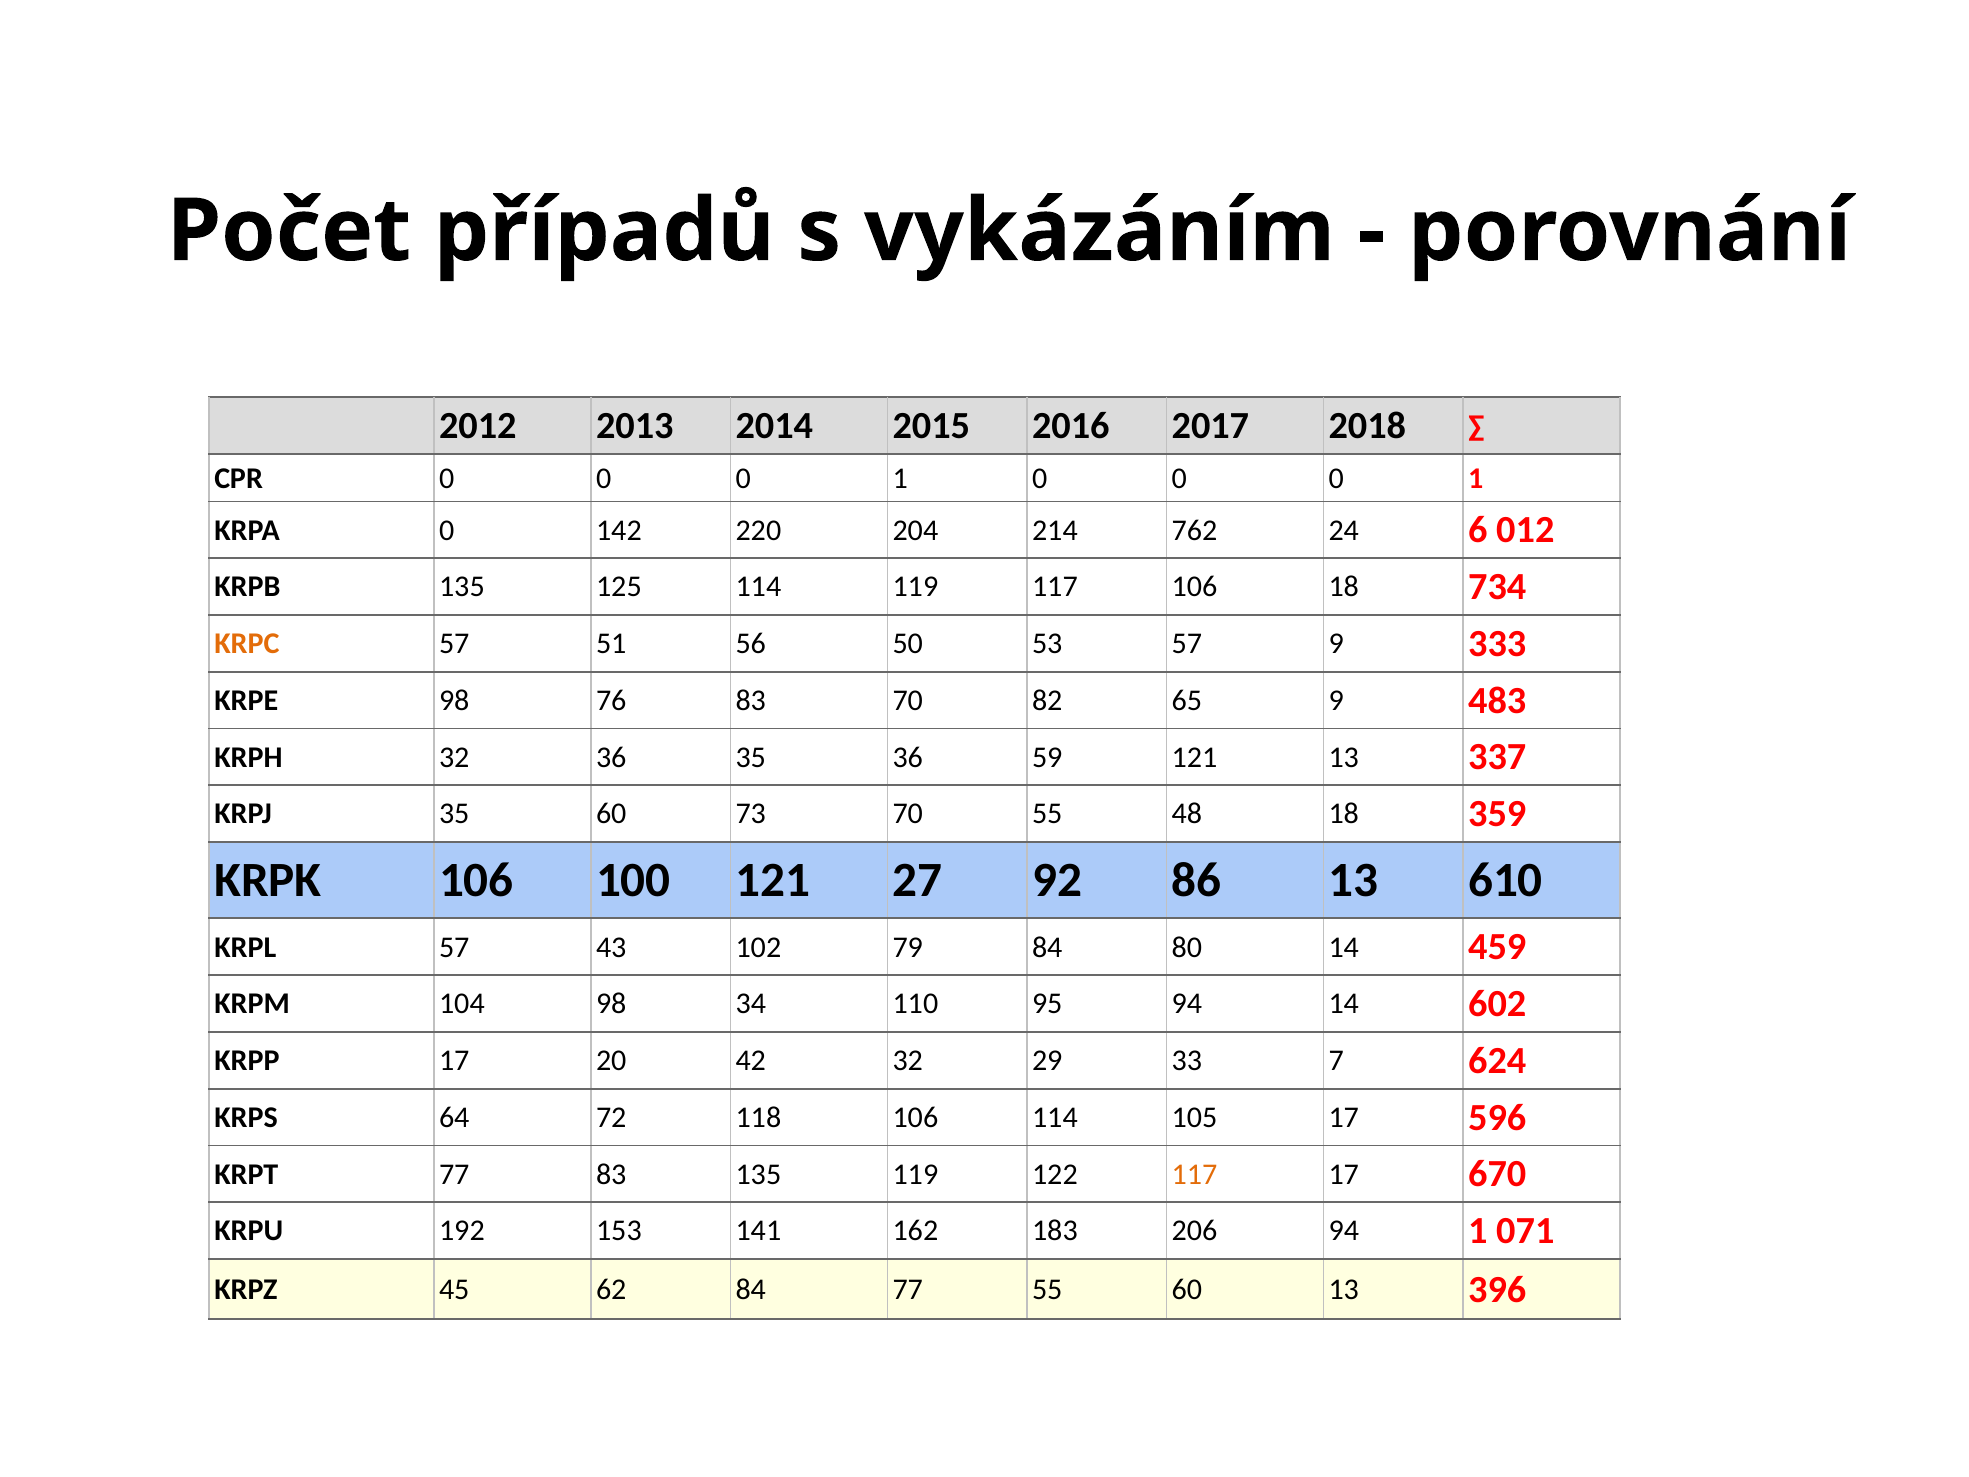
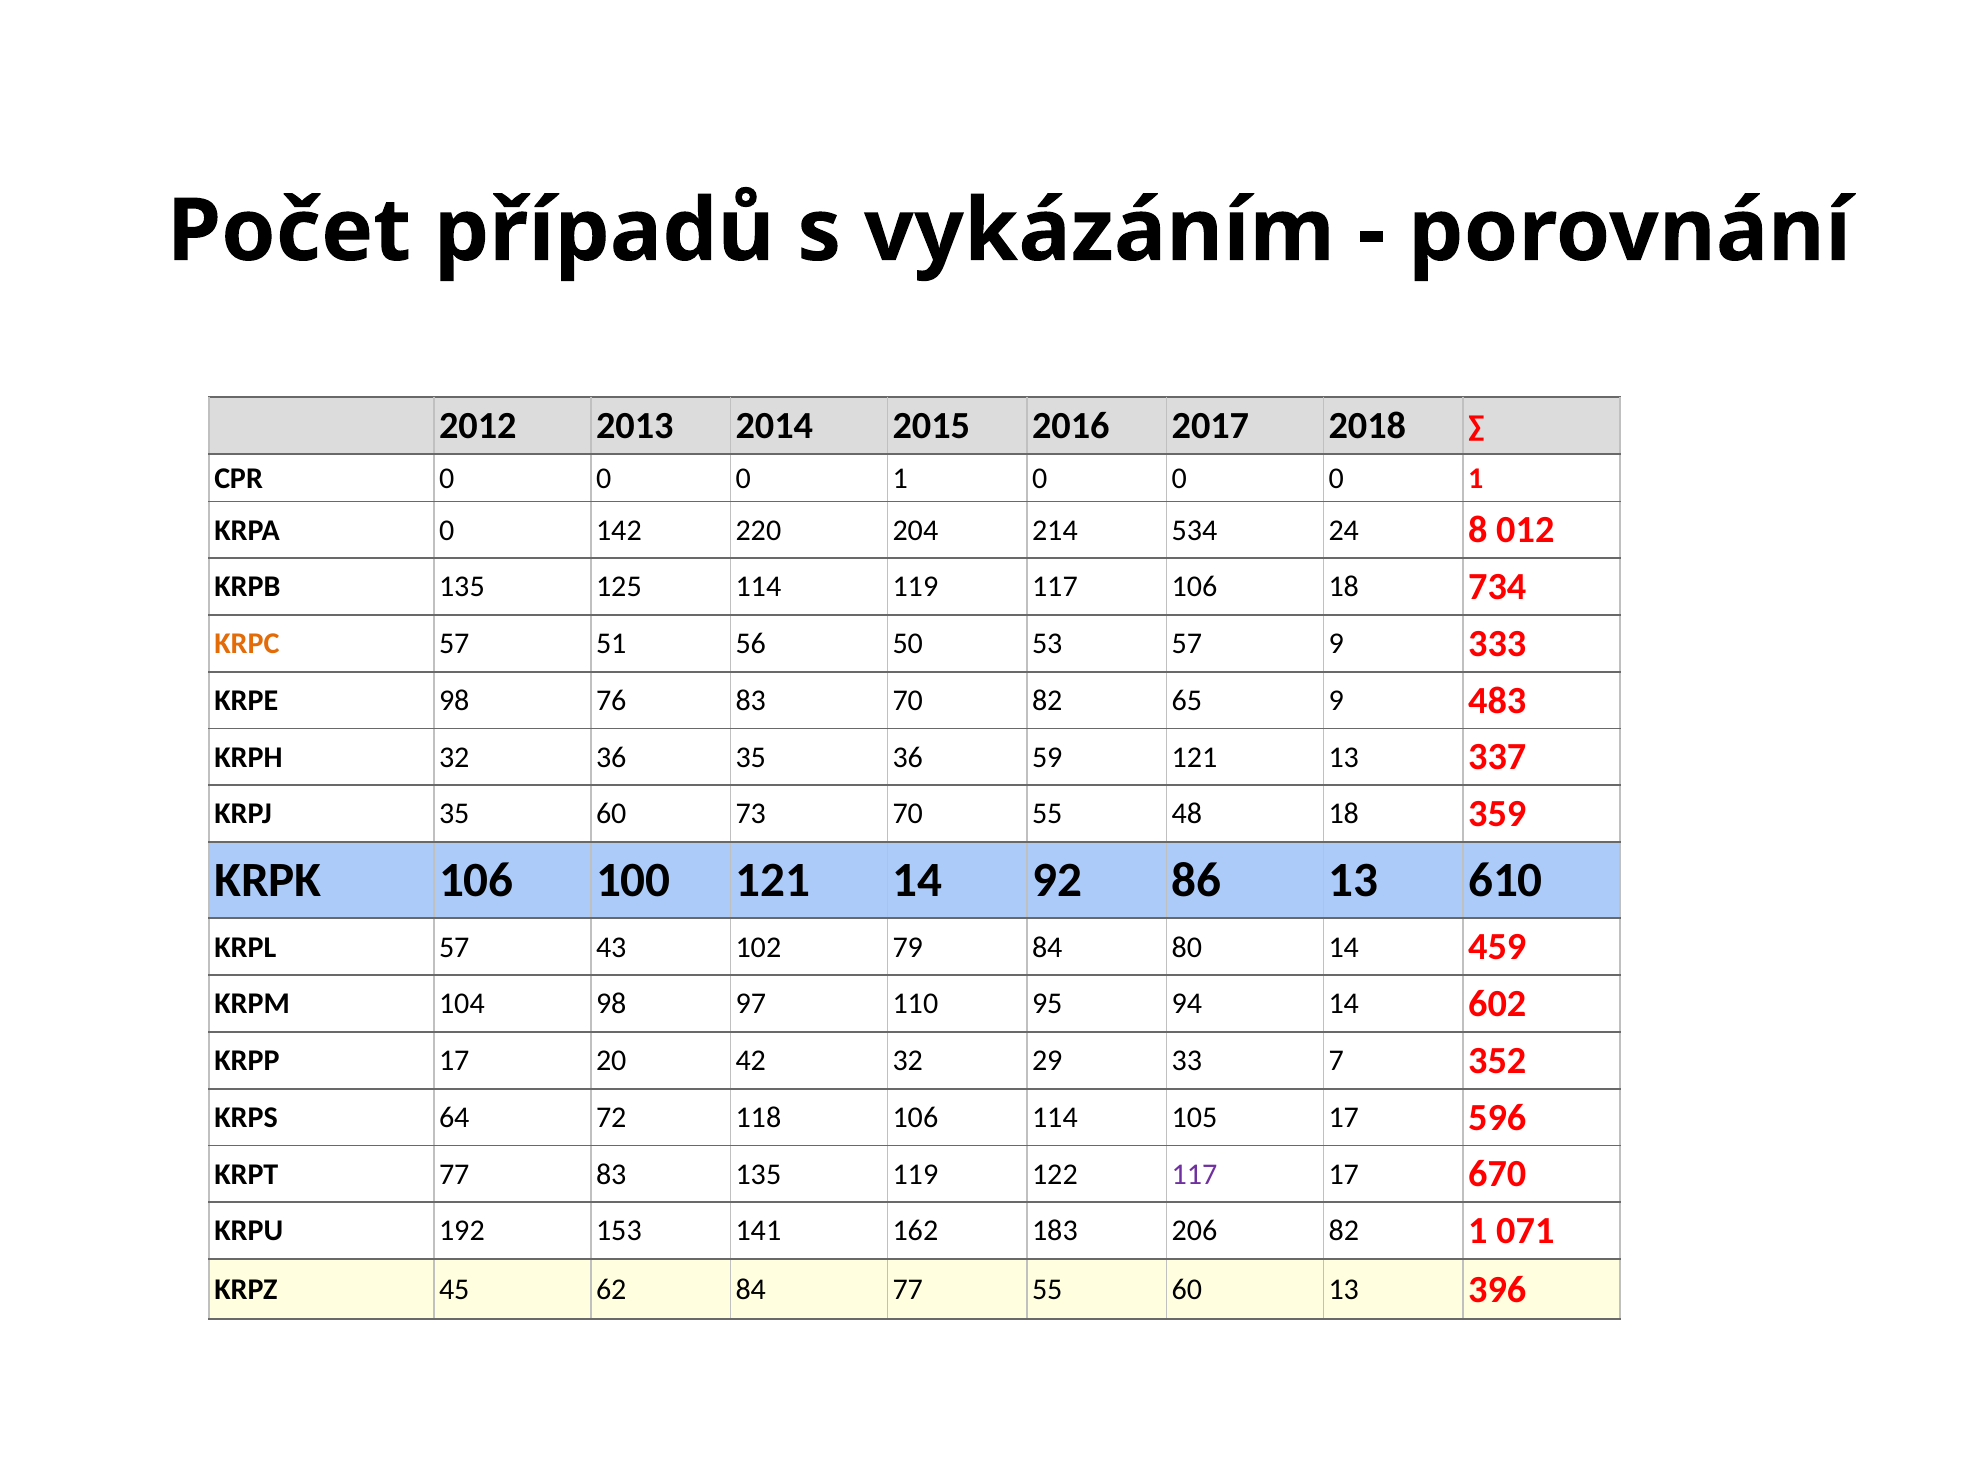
762: 762 -> 534
6: 6 -> 8
121 27: 27 -> 14
34: 34 -> 97
624: 624 -> 352
117 at (1194, 1174) colour: orange -> purple
206 94: 94 -> 82
